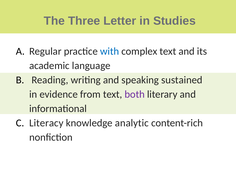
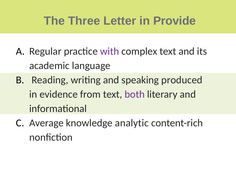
Studies: Studies -> Provide
with colour: blue -> purple
sustained: sustained -> produced
Literacy: Literacy -> Average
